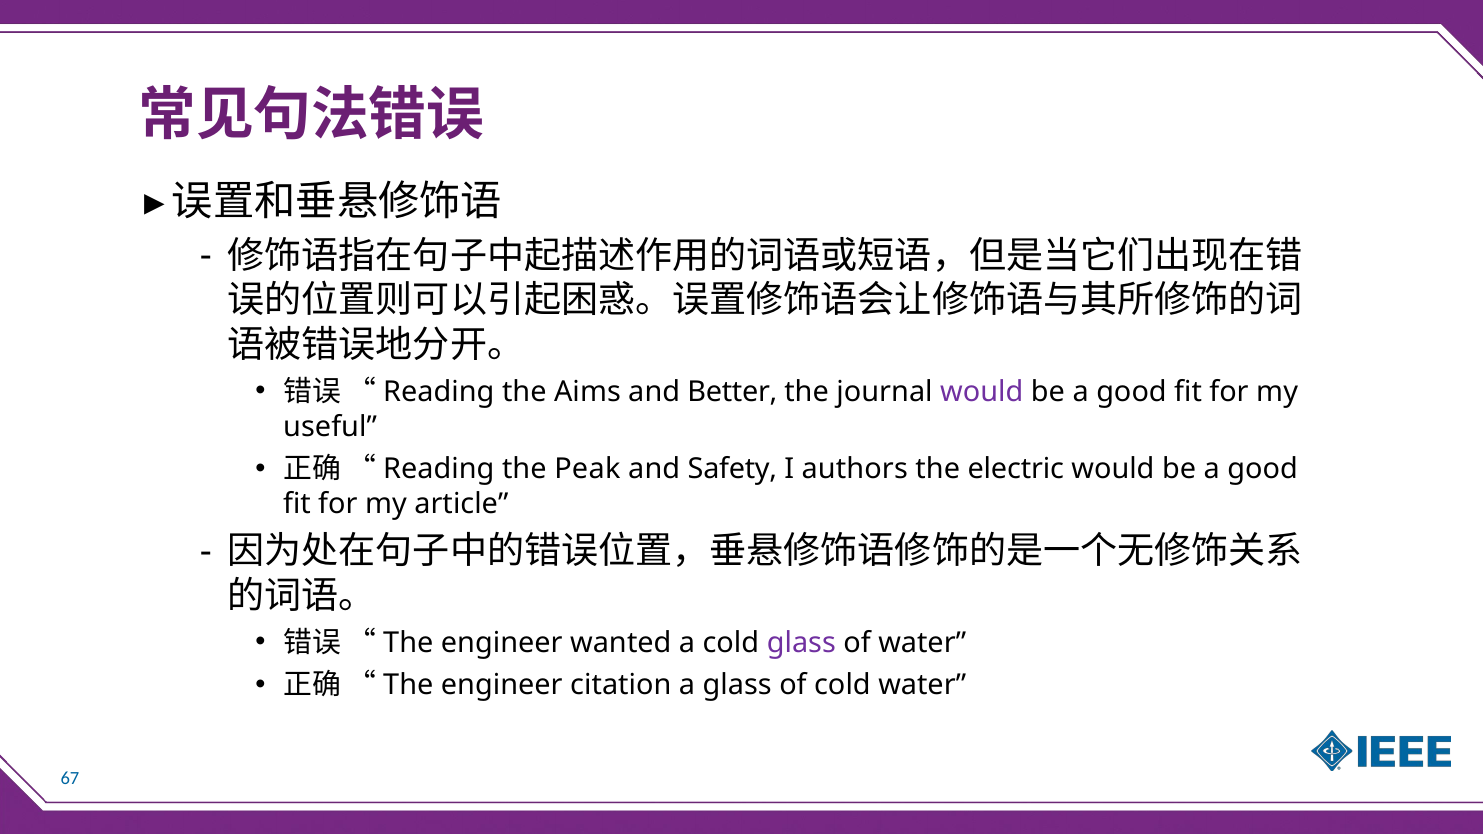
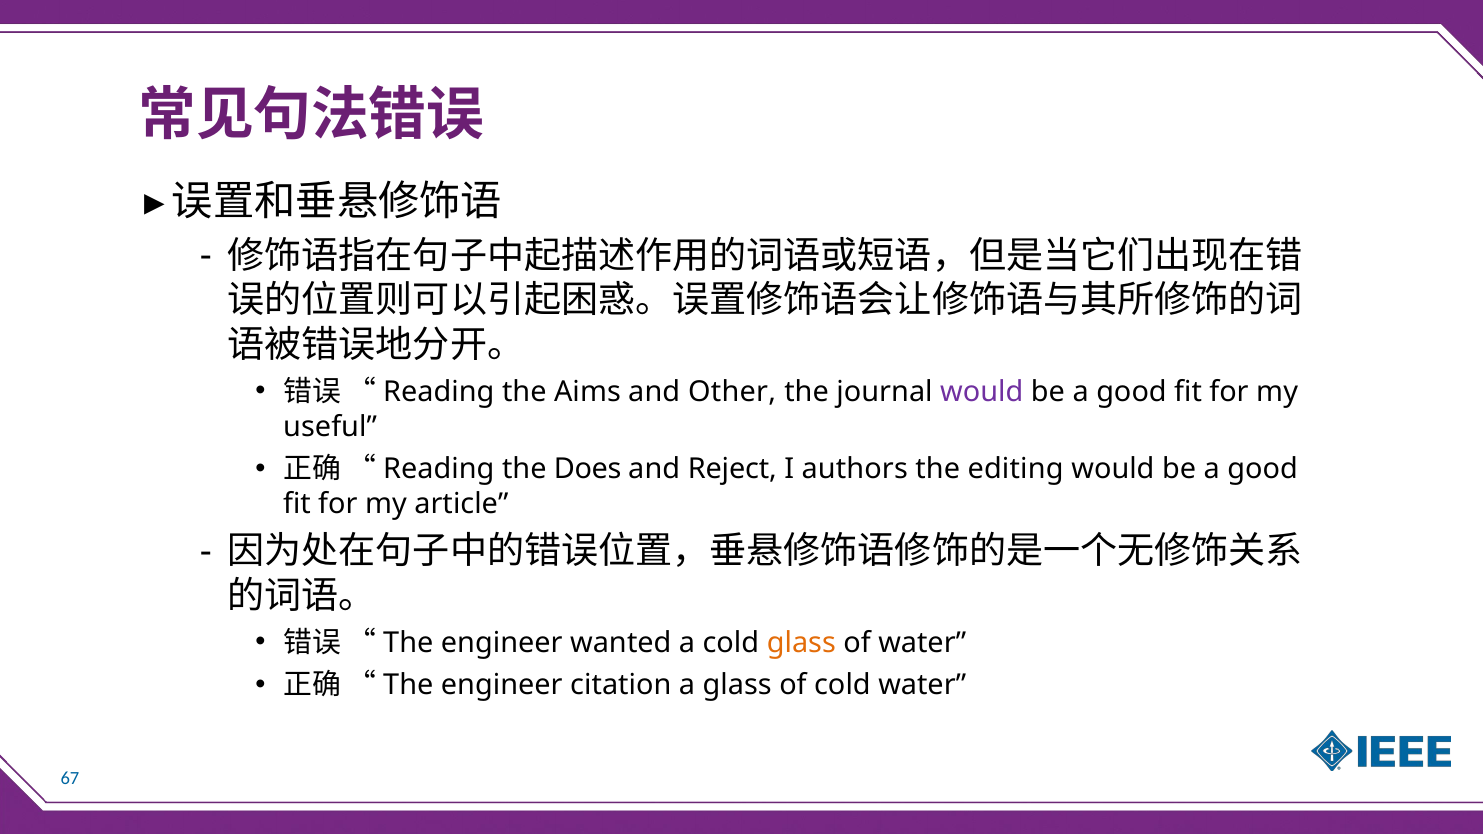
Better: Better -> Other
Peak: Peak -> Does
Safety: Safety -> Reject
electric: electric -> editing
glass at (801, 643) colour: purple -> orange
